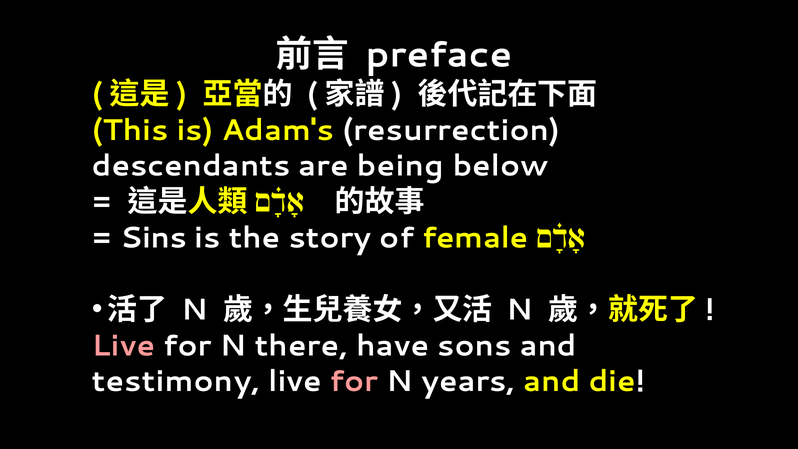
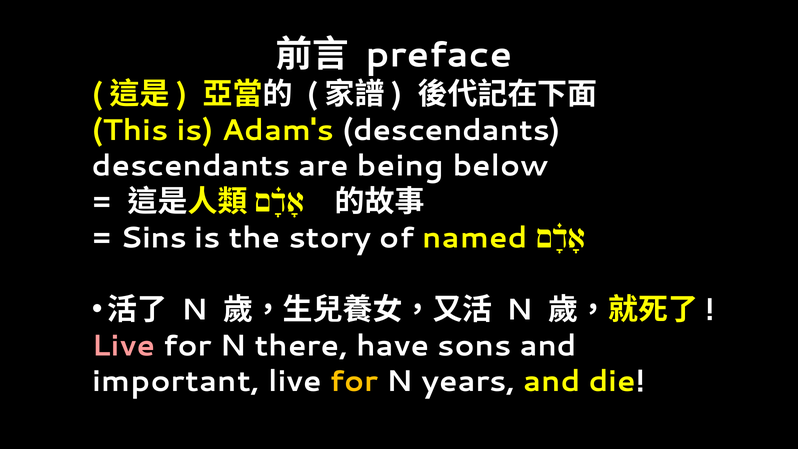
Adam's resurrection: resurrection -> descendants
female: female -> named
testimony: testimony -> important
for at (354, 381) colour: pink -> yellow
